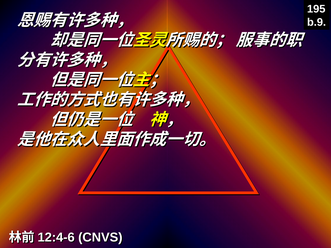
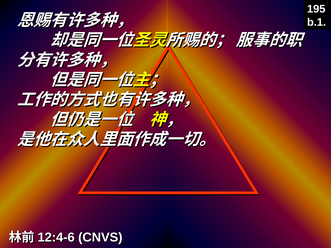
b.9: b.9 -> b.1
